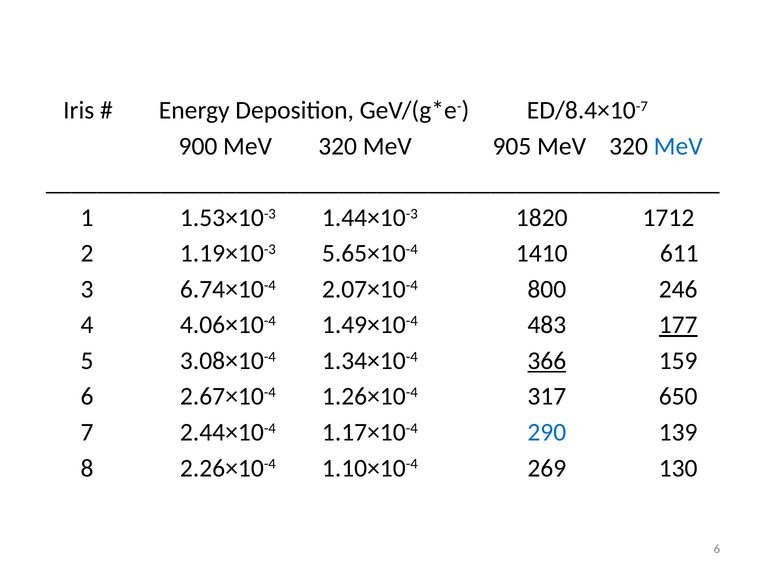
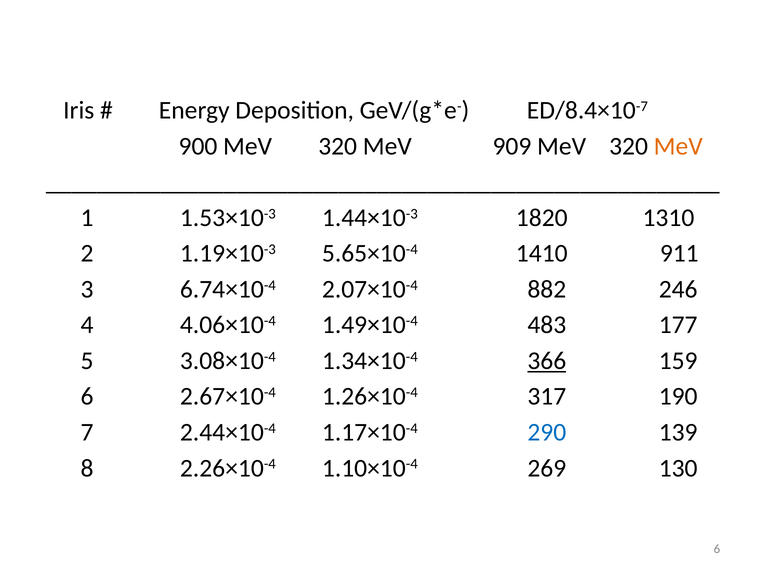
905: 905 -> 909
MeV at (678, 146) colour: blue -> orange
1712: 1712 -> 1310
611: 611 -> 911
800: 800 -> 882
177 underline: present -> none
650: 650 -> 190
